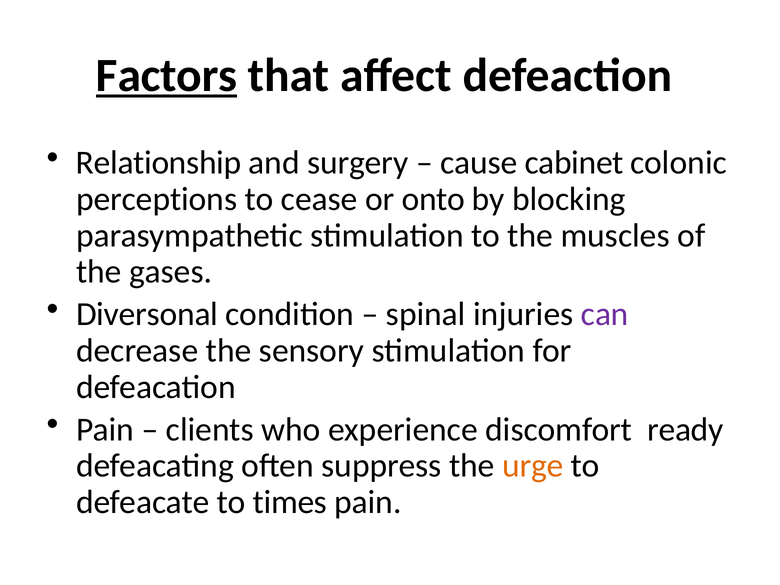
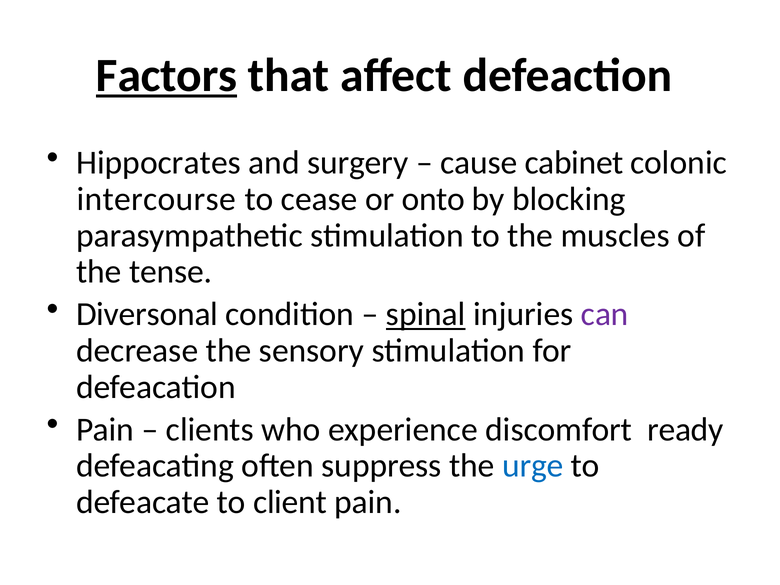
Relationship: Relationship -> Hippocrates
perceptions: perceptions -> intercourse
gases: gases -> tense
spinal underline: none -> present
urge colour: orange -> blue
times: times -> client
